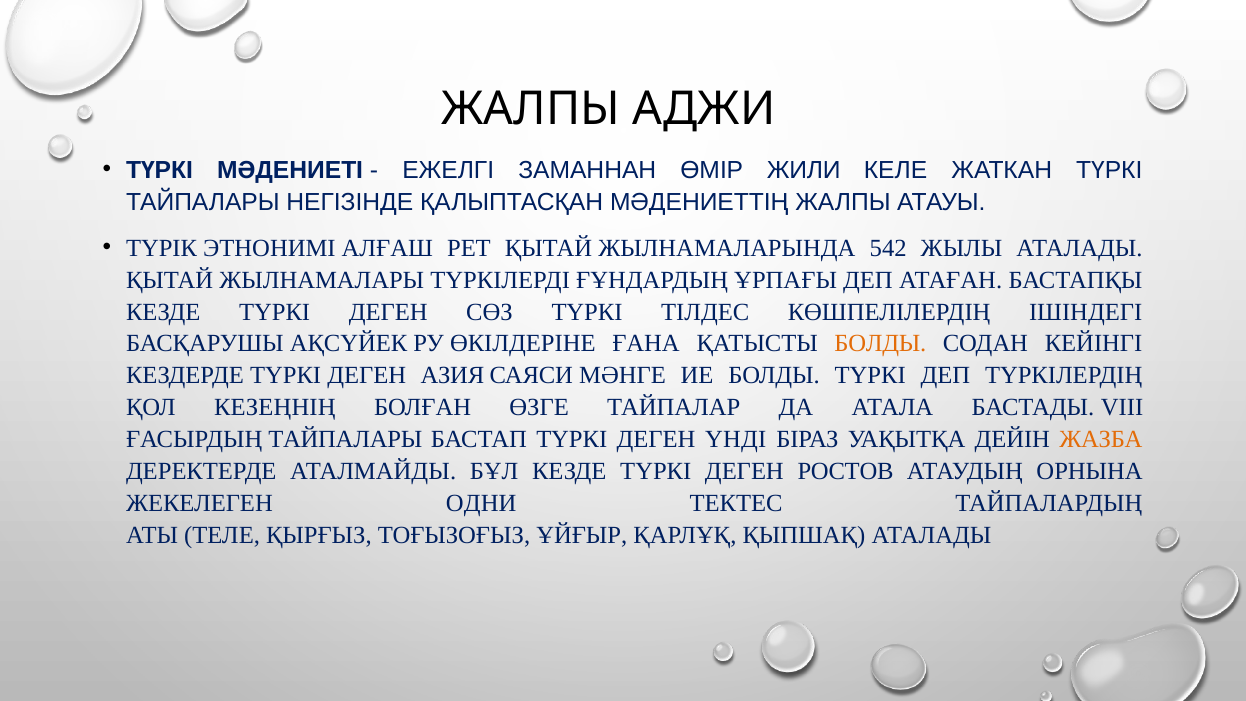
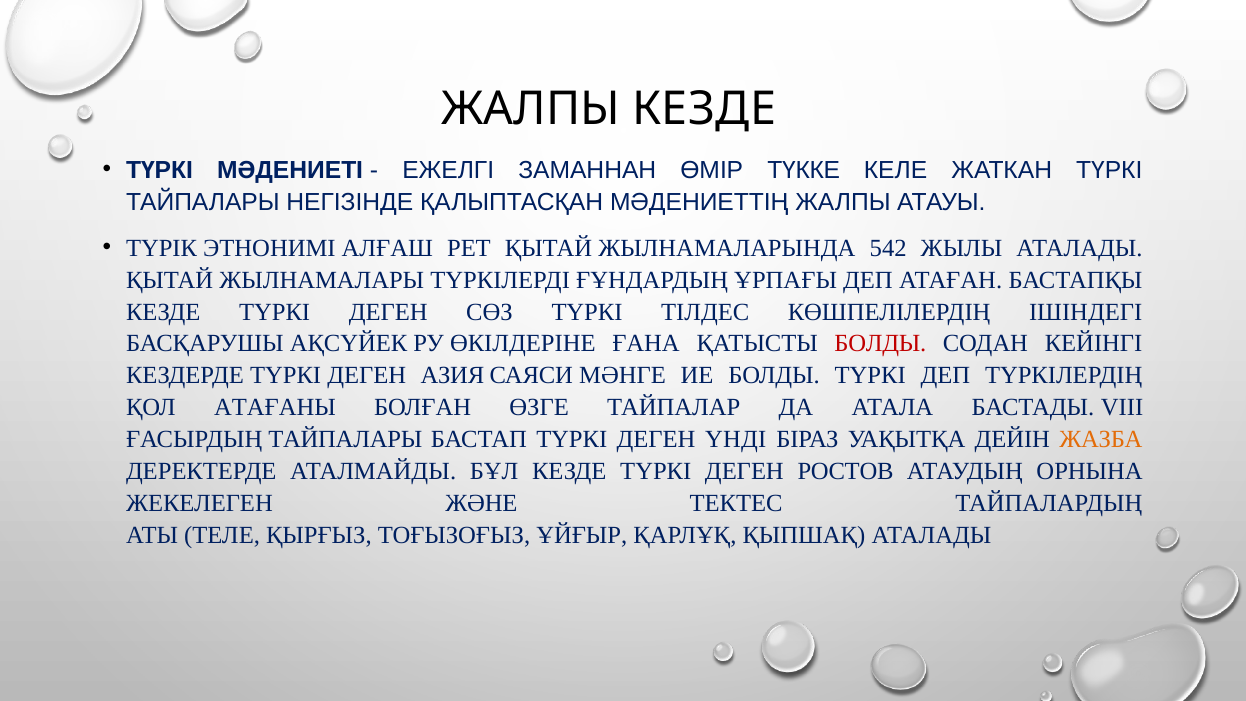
ЖАЛПЫ АДЖИ: АДЖИ -> КЕЗДЕ
ЖИЛИ: ЖИЛИ -> ТҮККЕ
БОЛДЫ at (880, 344) colour: orange -> red
КЕЗЕҢНІҢ: КЕЗЕҢНІҢ -> АТАҒАНЫ
ОДНИ: ОДНИ -> ЖӘНЕ
